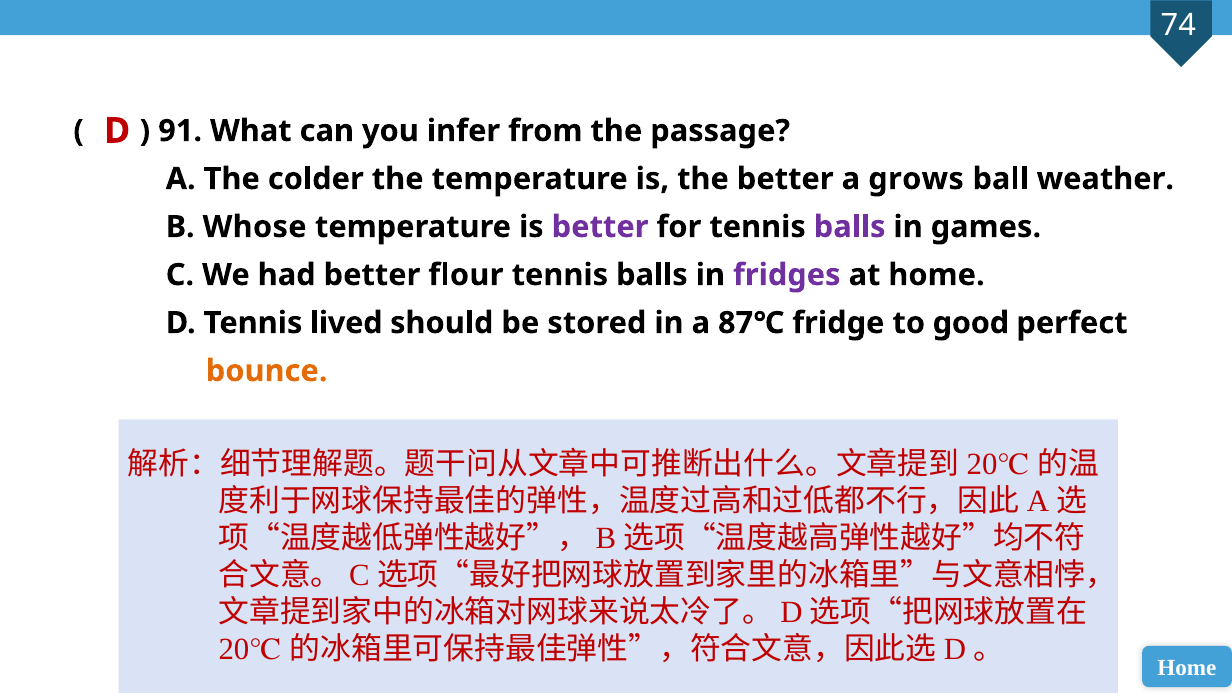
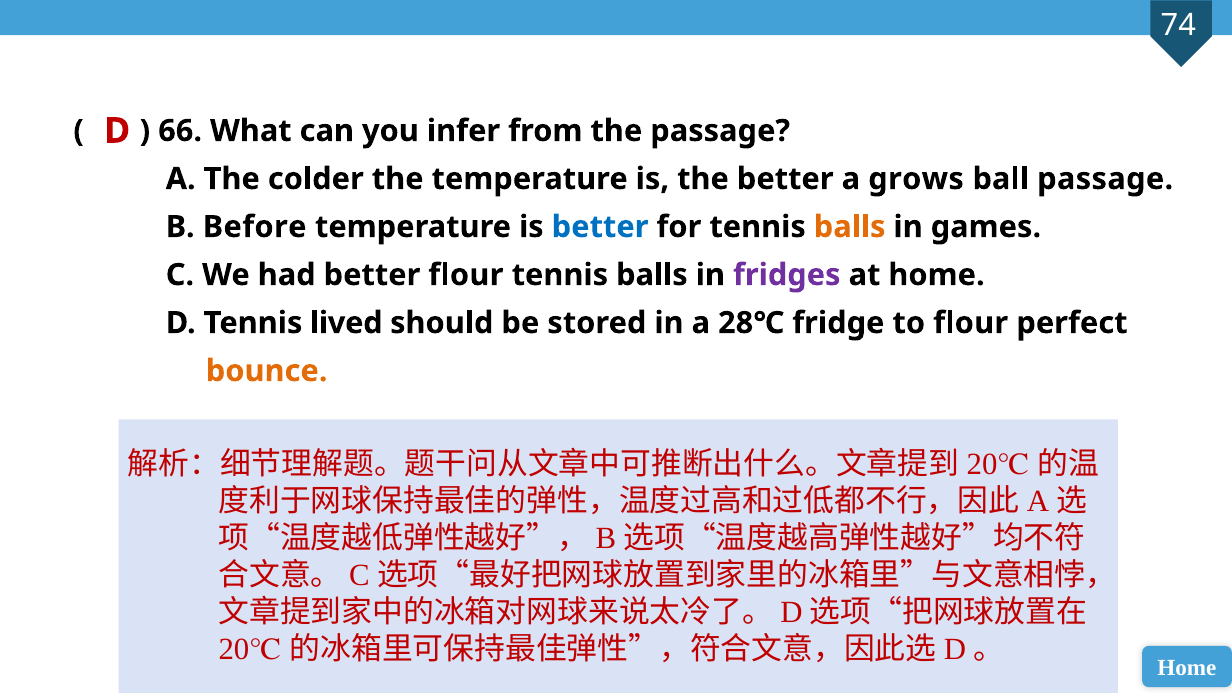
91: 91 -> 66
ball weather: weather -> passage
Whose: Whose -> Before
better at (600, 227) colour: purple -> blue
balls at (850, 227) colour: purple -> orange
87℃: 87℃ -> 28℃
to good: good -> flour
